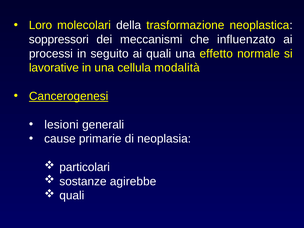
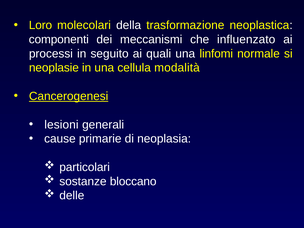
soppressori: soppressori -> componenti
effetto: effetto -> linfomi
lavorative: lavorative -> neoplasie
agirebbe: agirebbe -> bloccano
quali at (72, 196): quali -> delle
